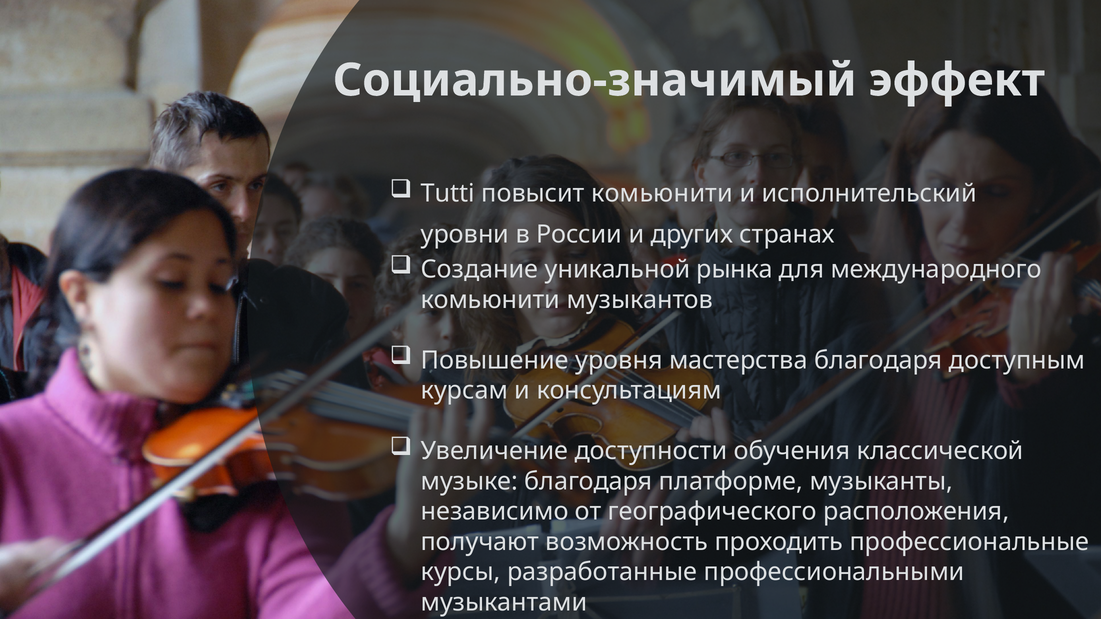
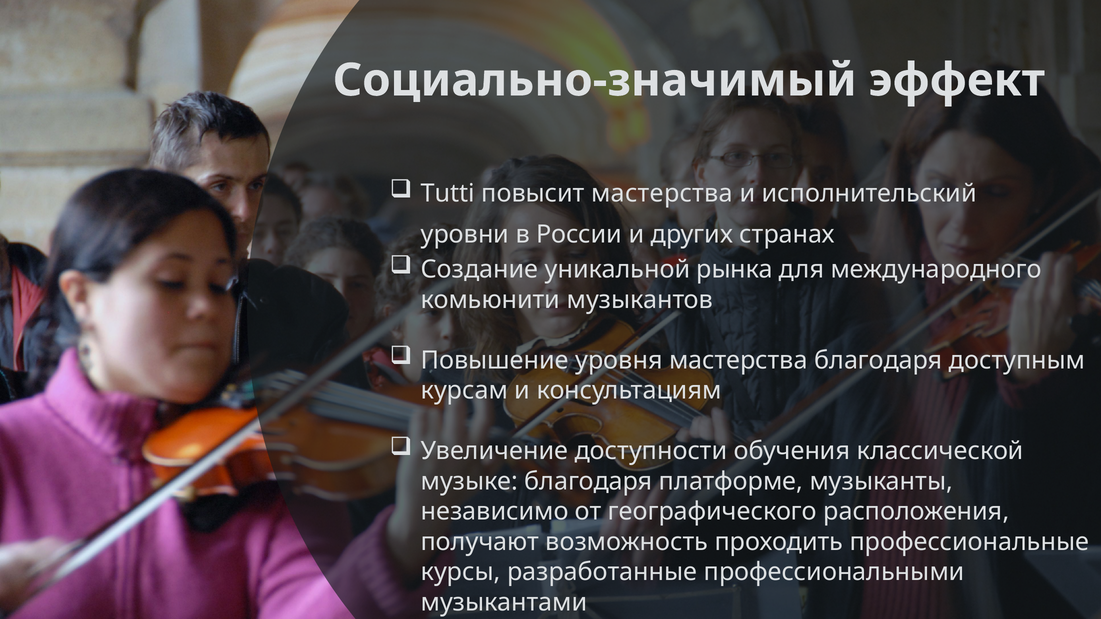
повысит комьюнити: комьюнити -> мастерства
